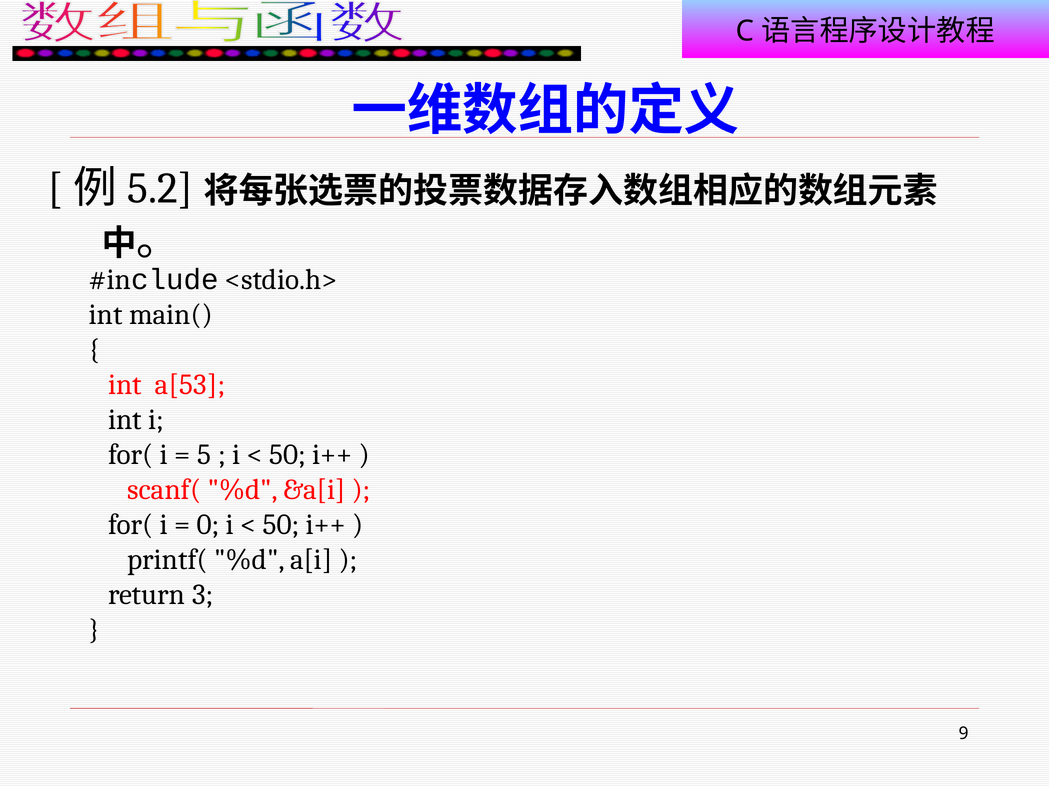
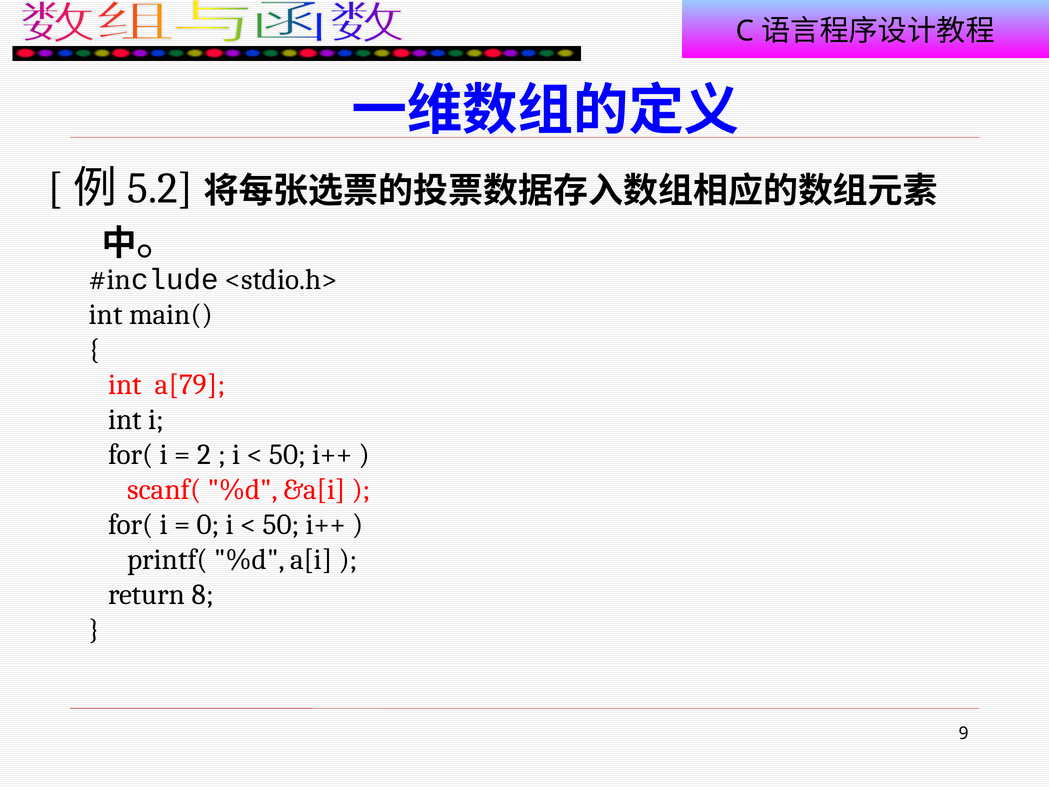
a[53: a[53 -> a[79
5: 5 -> 2
3: 3 -> 8
